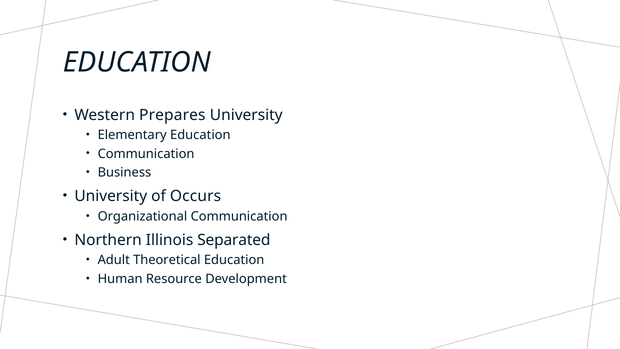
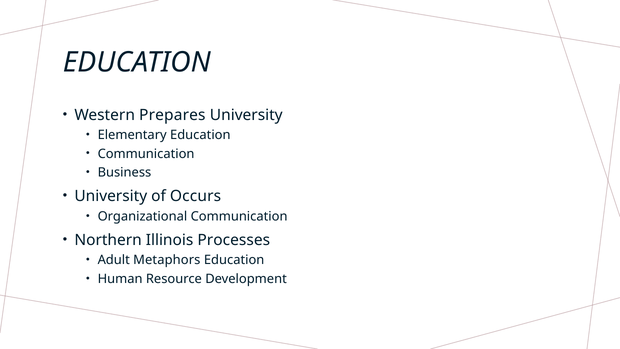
Separated: Separated -> Processes
Theoretical: Theoretical -> Metaphors
